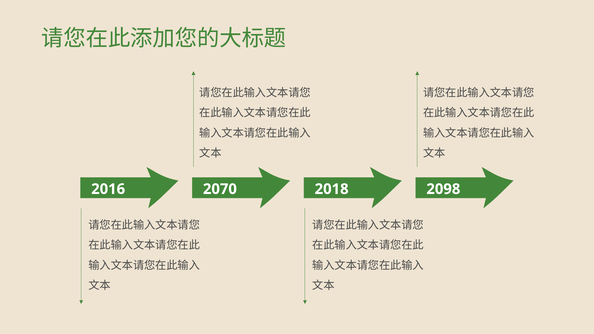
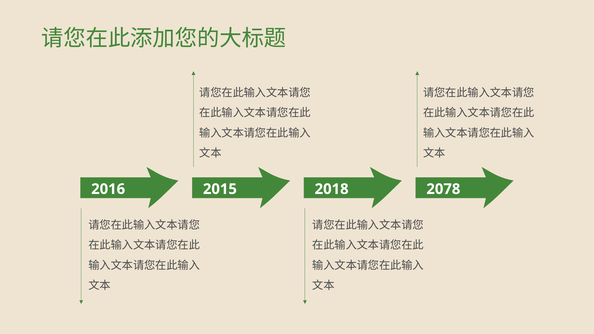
2070: 2070 -> 2015
2098: 2098 -> 2078
